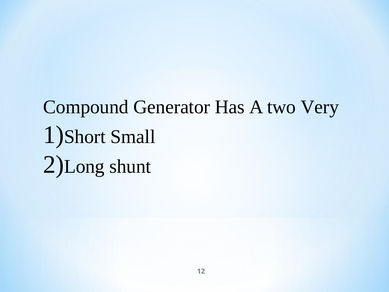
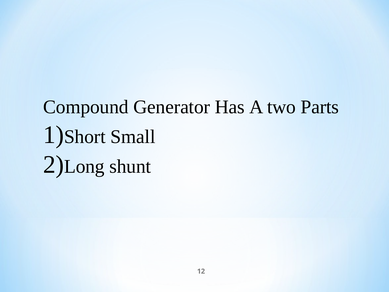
Very: Very -> Parts
